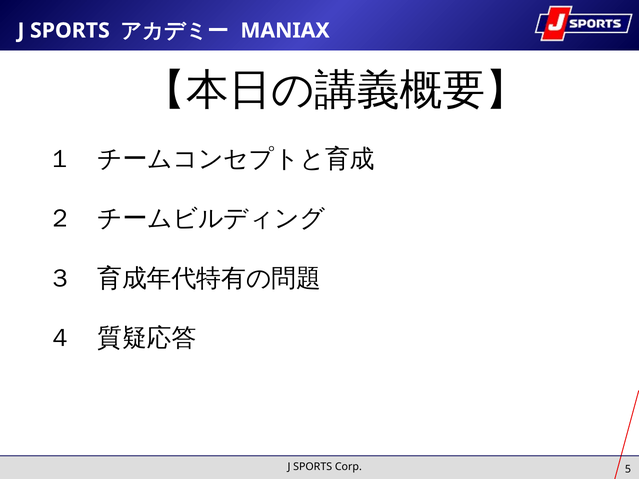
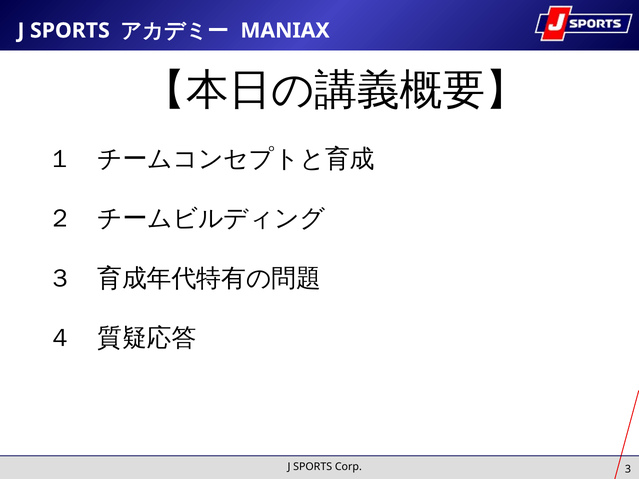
5: 5 -> 3
